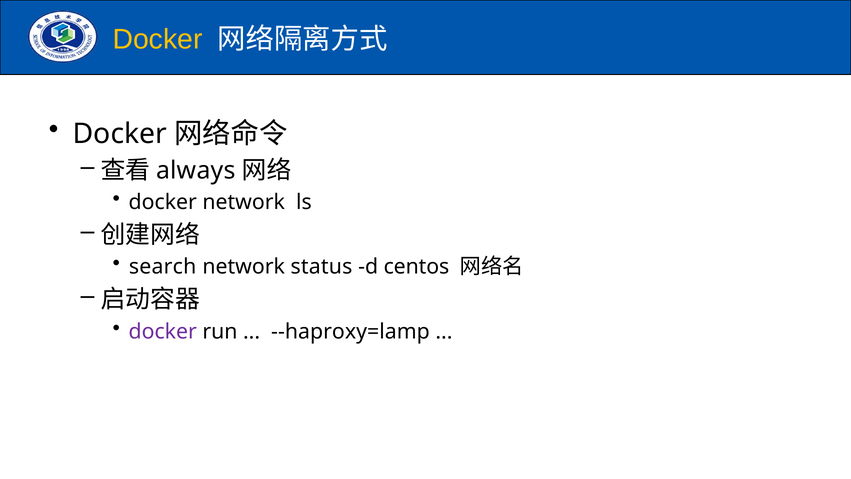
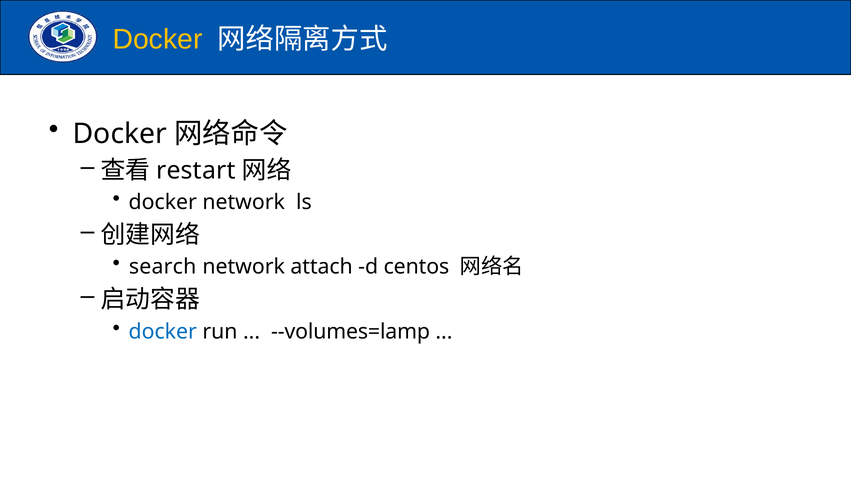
always: always -> restart
status: status -> attach
docker at (163, 331) colour: purple -> blue
--haproxy=lamp: --haproxy=lamp -> --volumes=lamp
